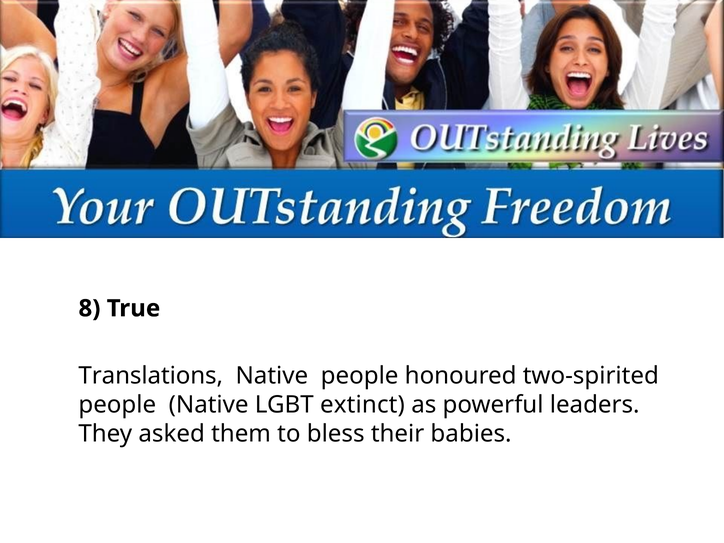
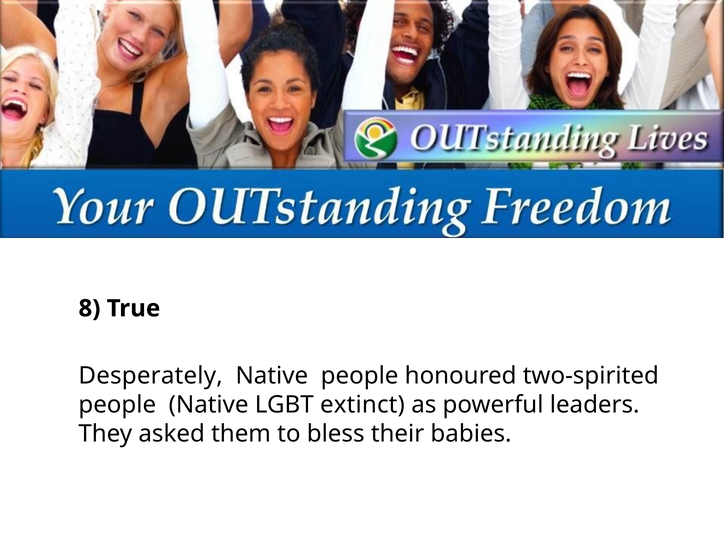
Translations: Translations -> Desperately
